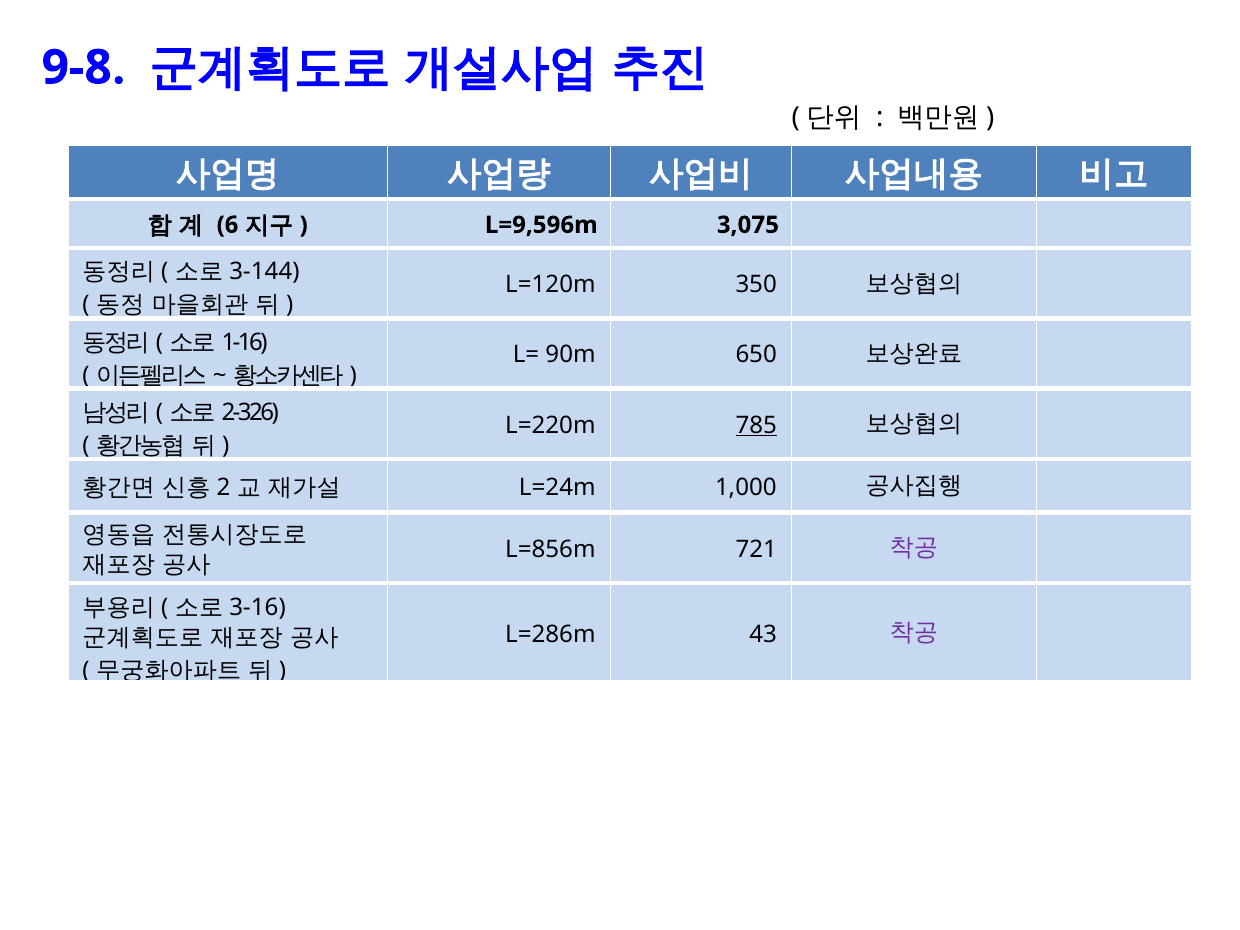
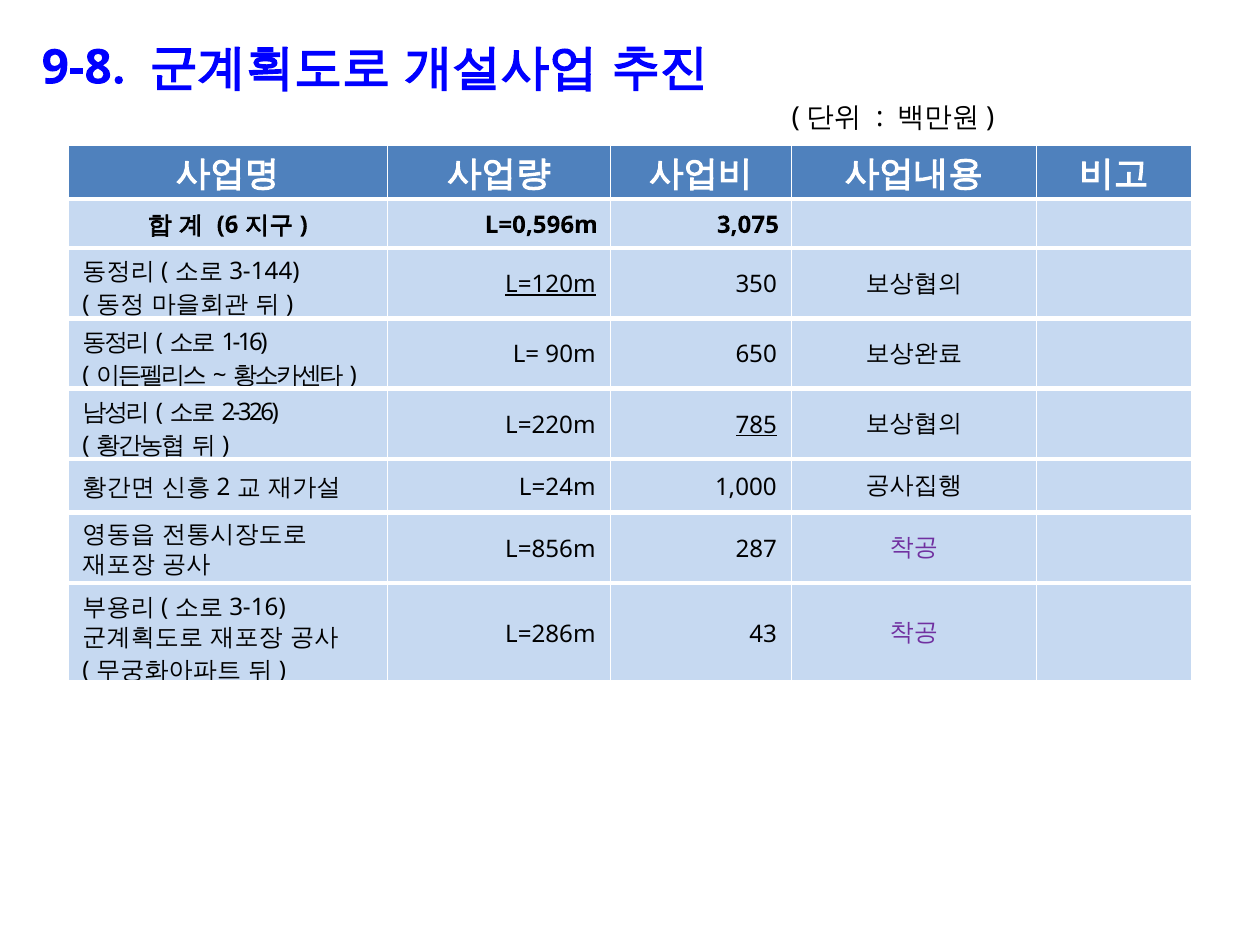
L=9,596m: L=9,596m -> L=0,596m
L=120m underline: none -> present
721: 721 -> 287
